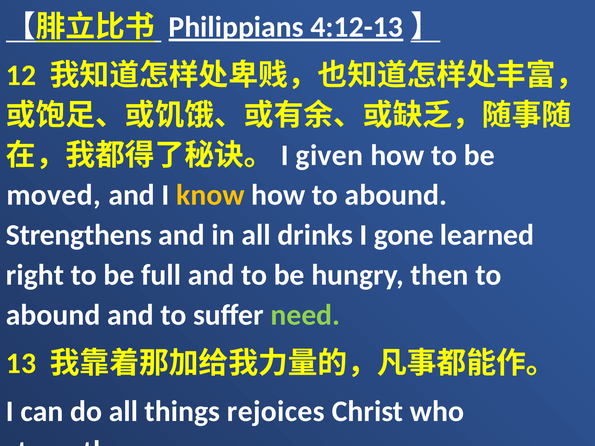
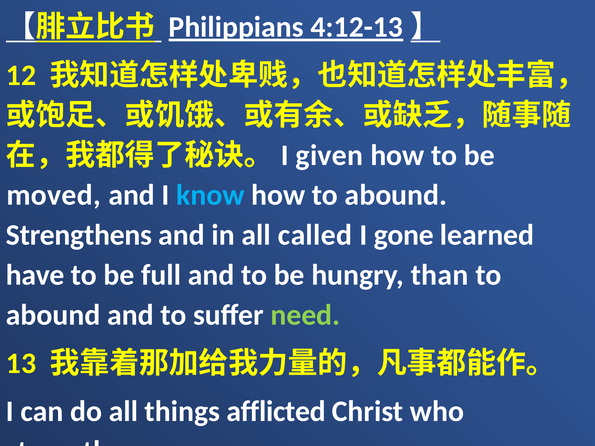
know colour: yellow -> light blue
drinks: drinks -> called
right: right -> have
then: then -> than
rejoices: rejoices -> afflicted
